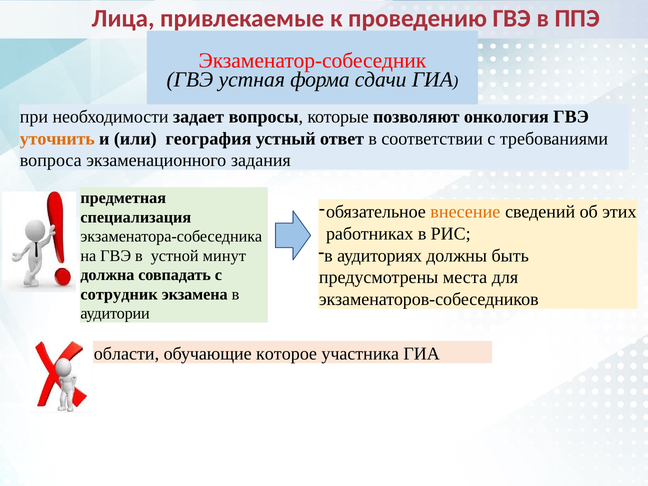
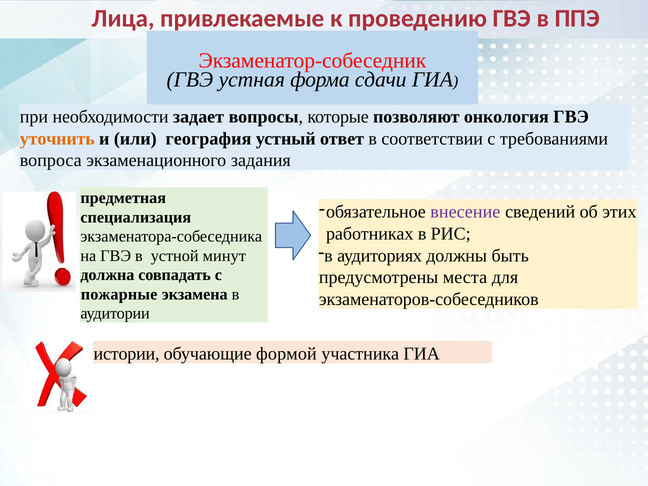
внесение colour: orange -> purple
сотрудник: сотрудник -> пожарные
области: области -> истории
которое: которое -> формой
